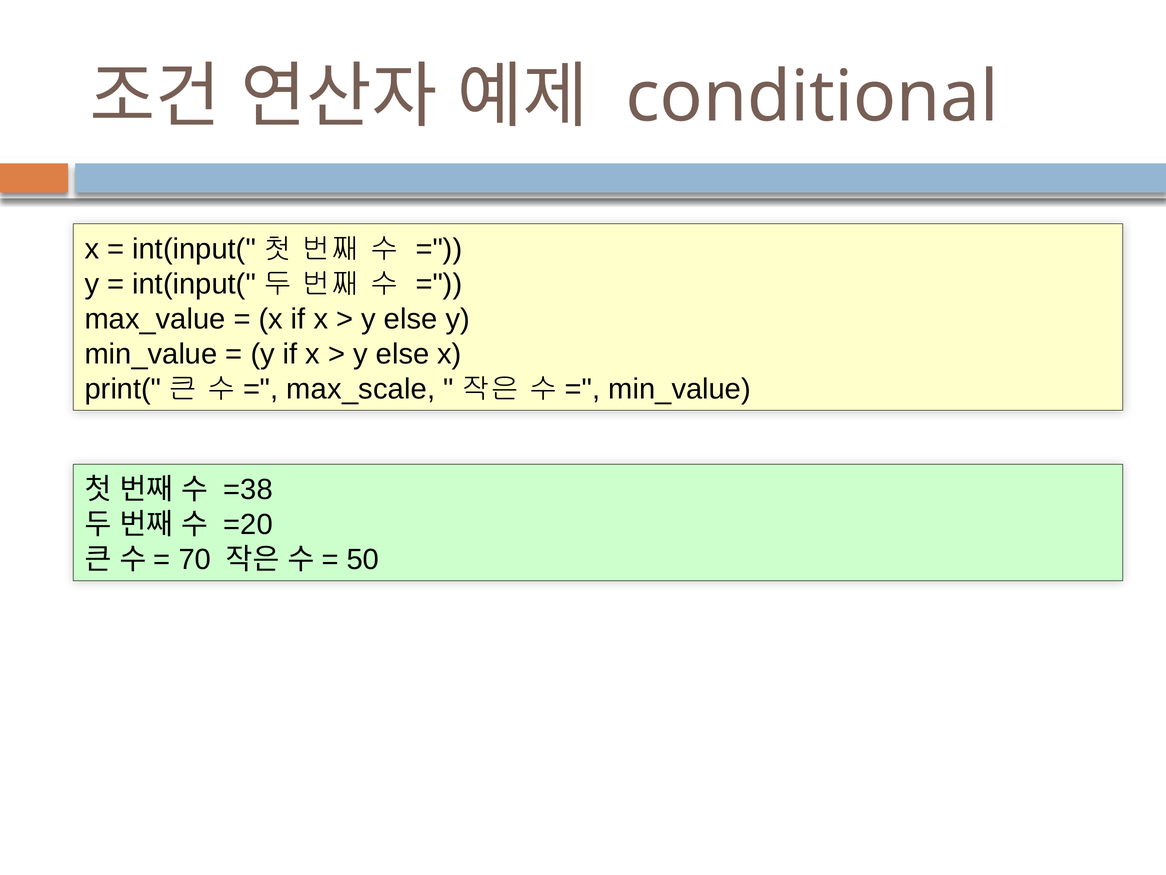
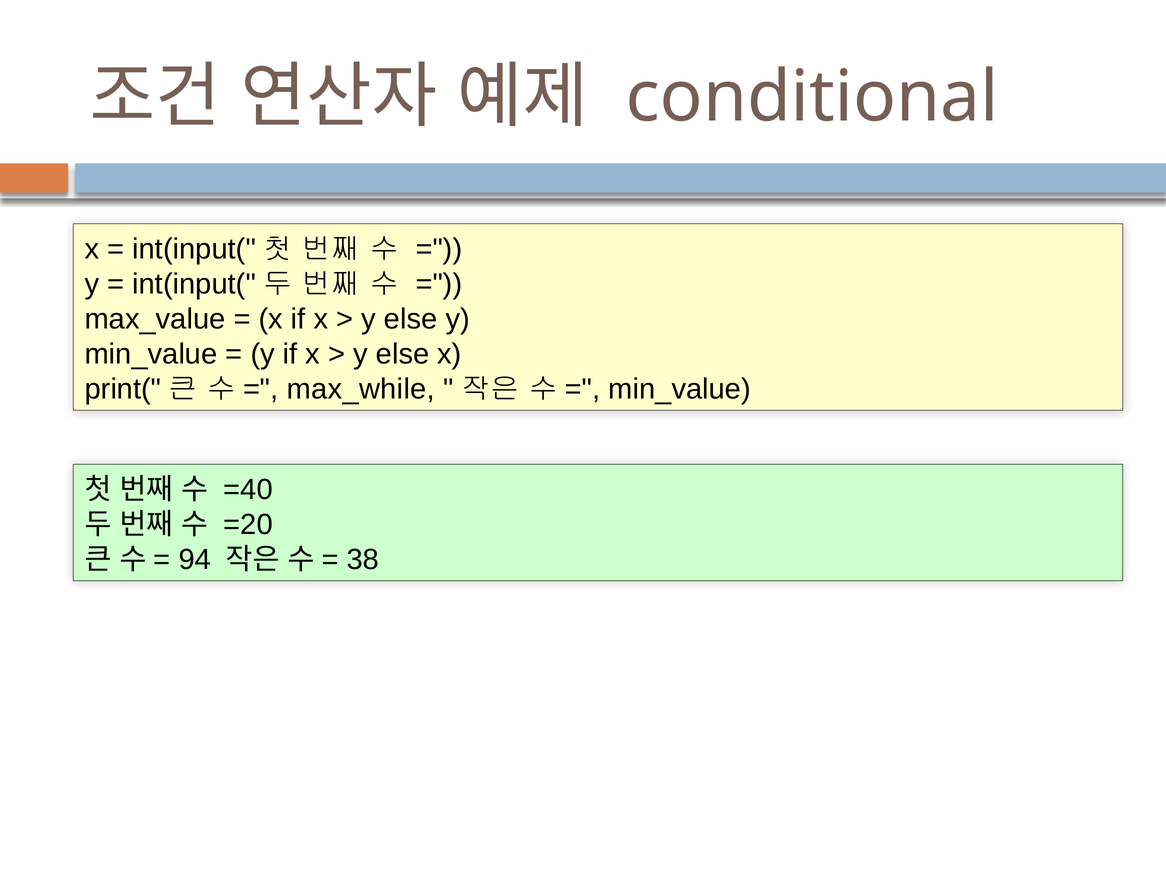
max_scale: max_scale -> max_while
=38: =38 -> =40
70: 70 -> 94
50: 50 -> 38
